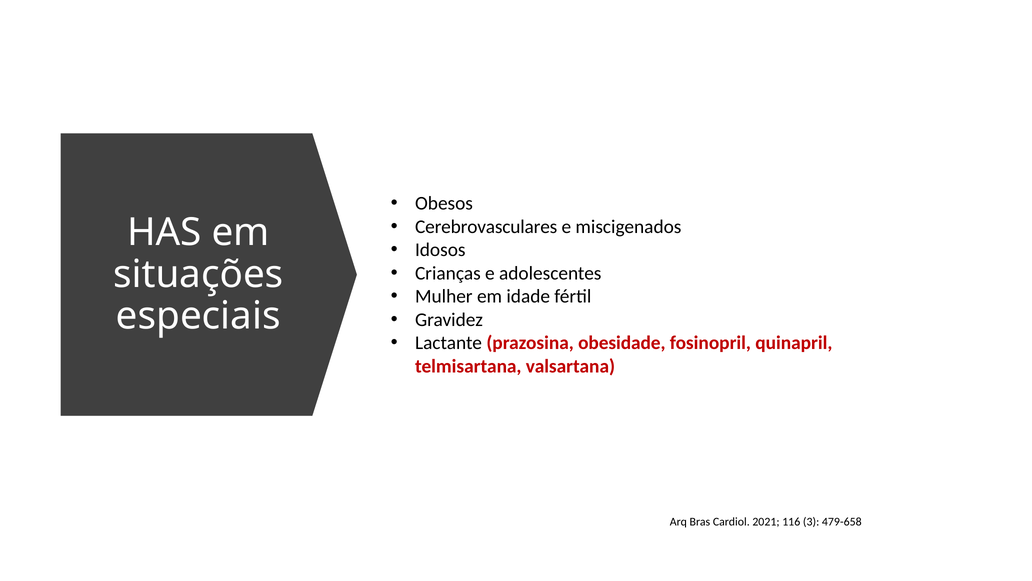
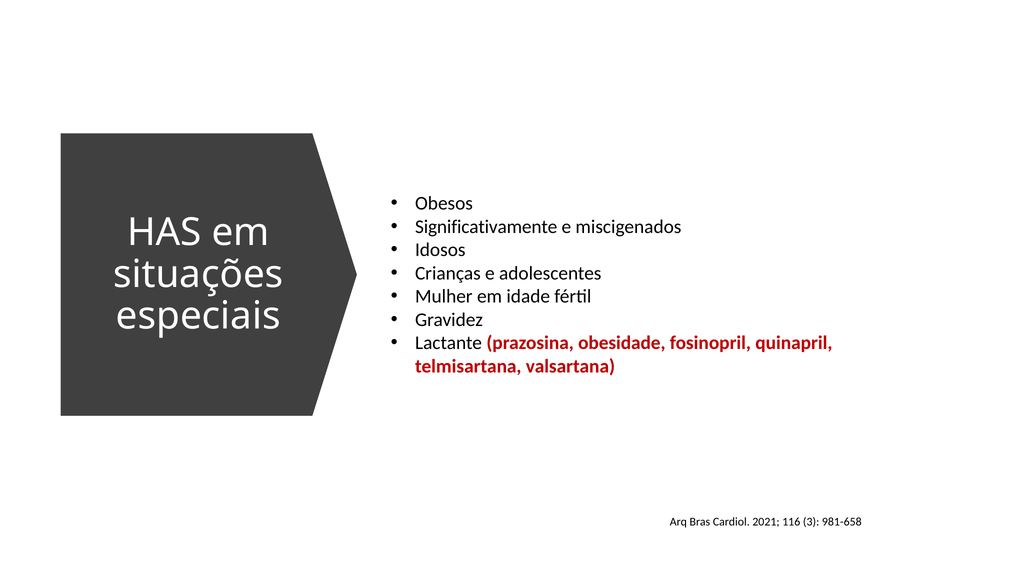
Cerebrovasculares: Cerebrovasculares -> Significativamente
479-658: 479-658 -> 981-658
